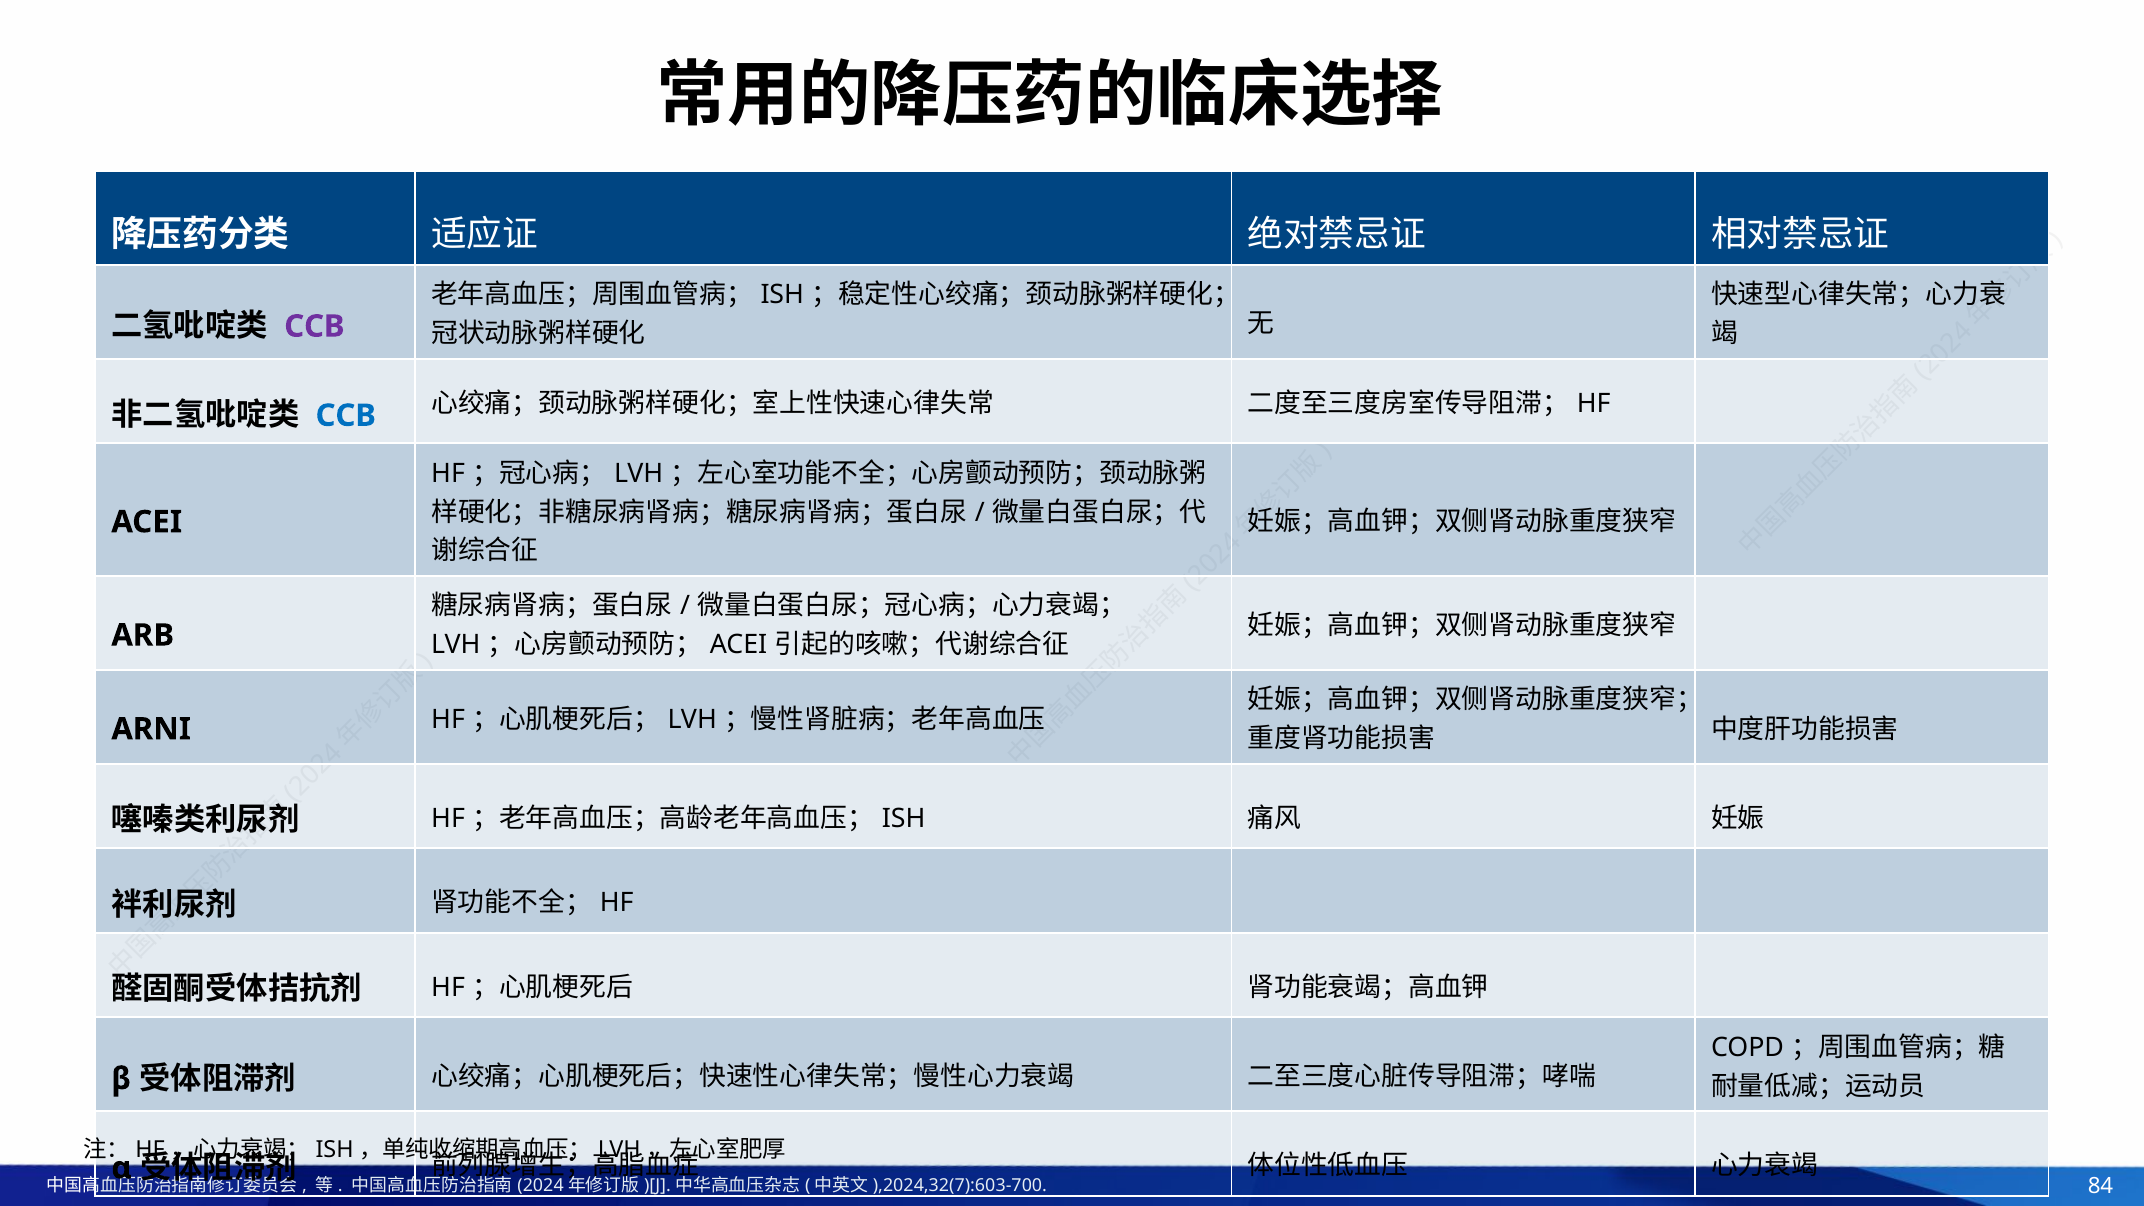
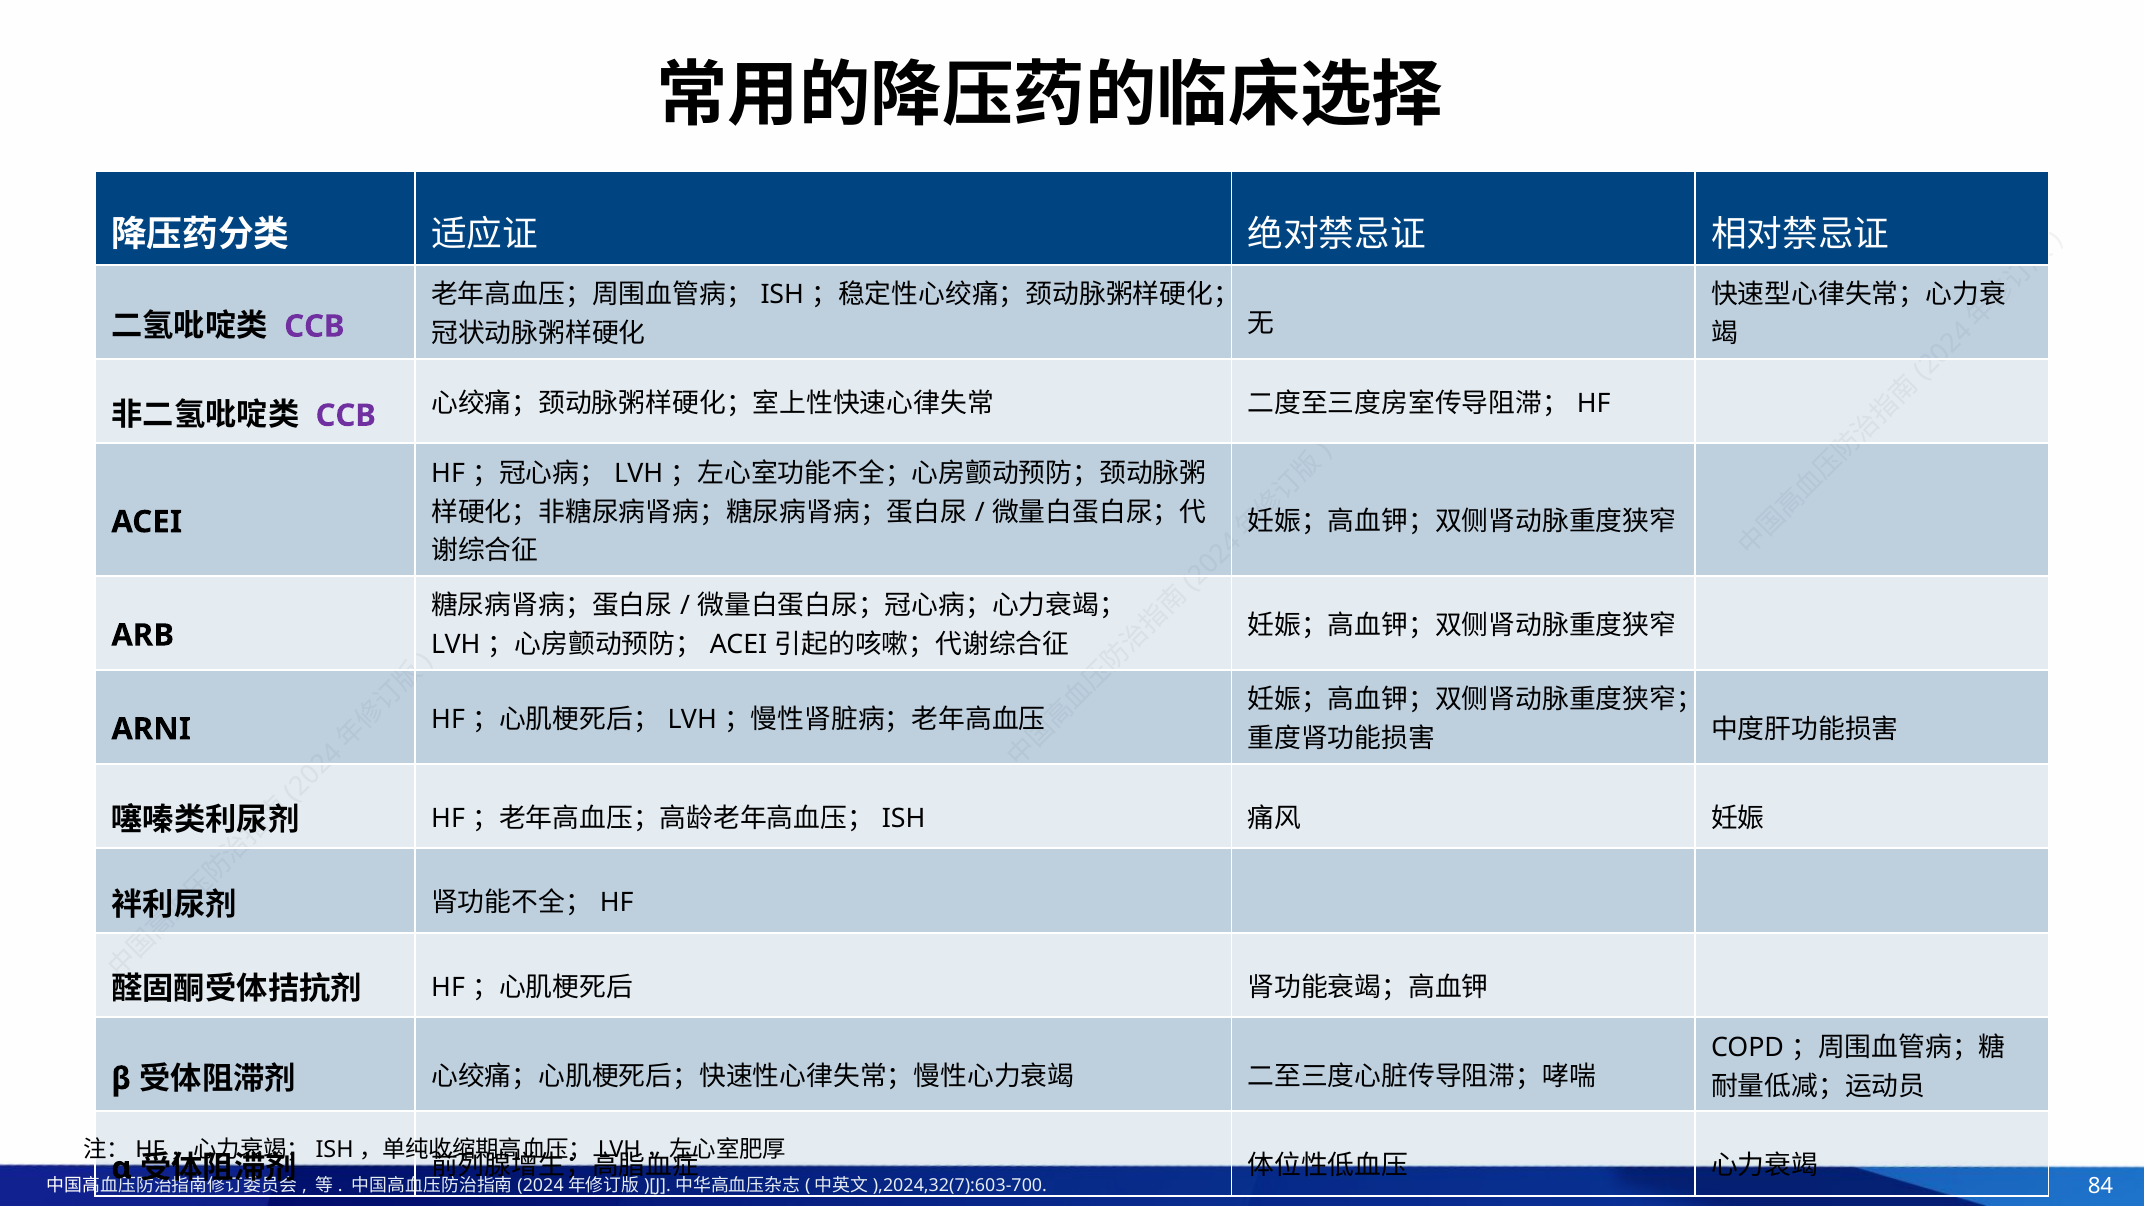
CCB at (346, 416) colour: blue -> purple
